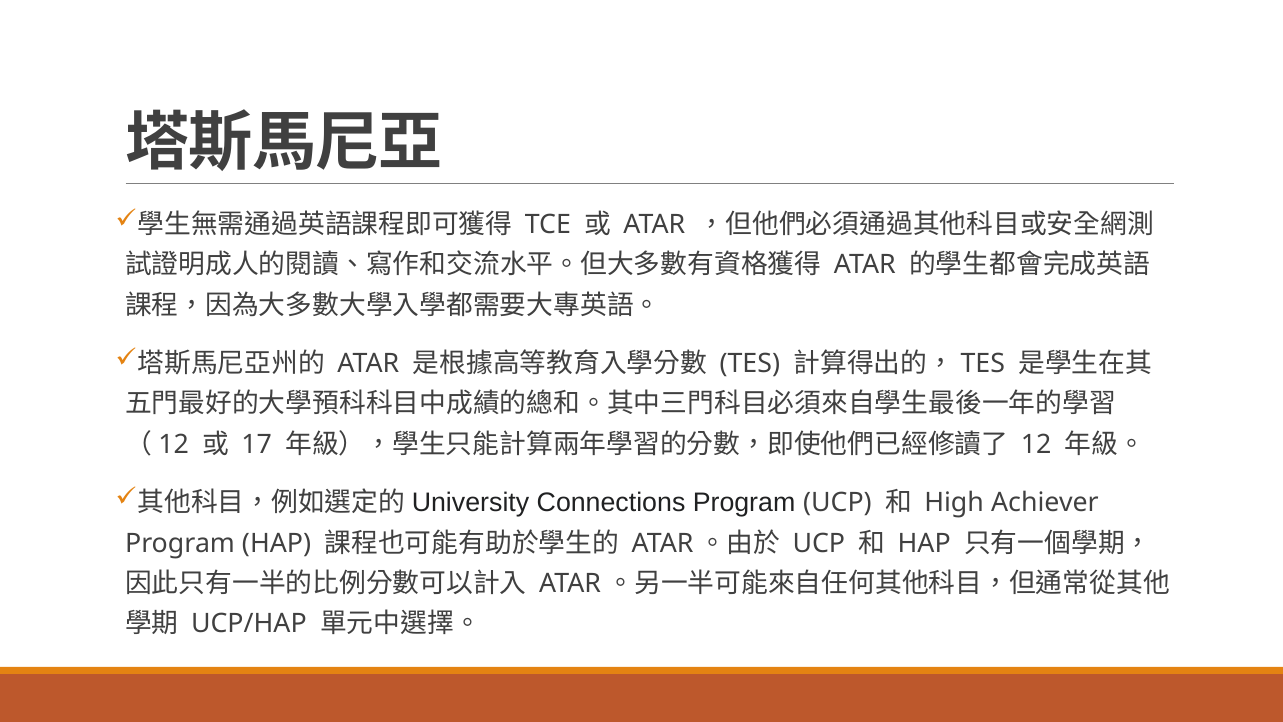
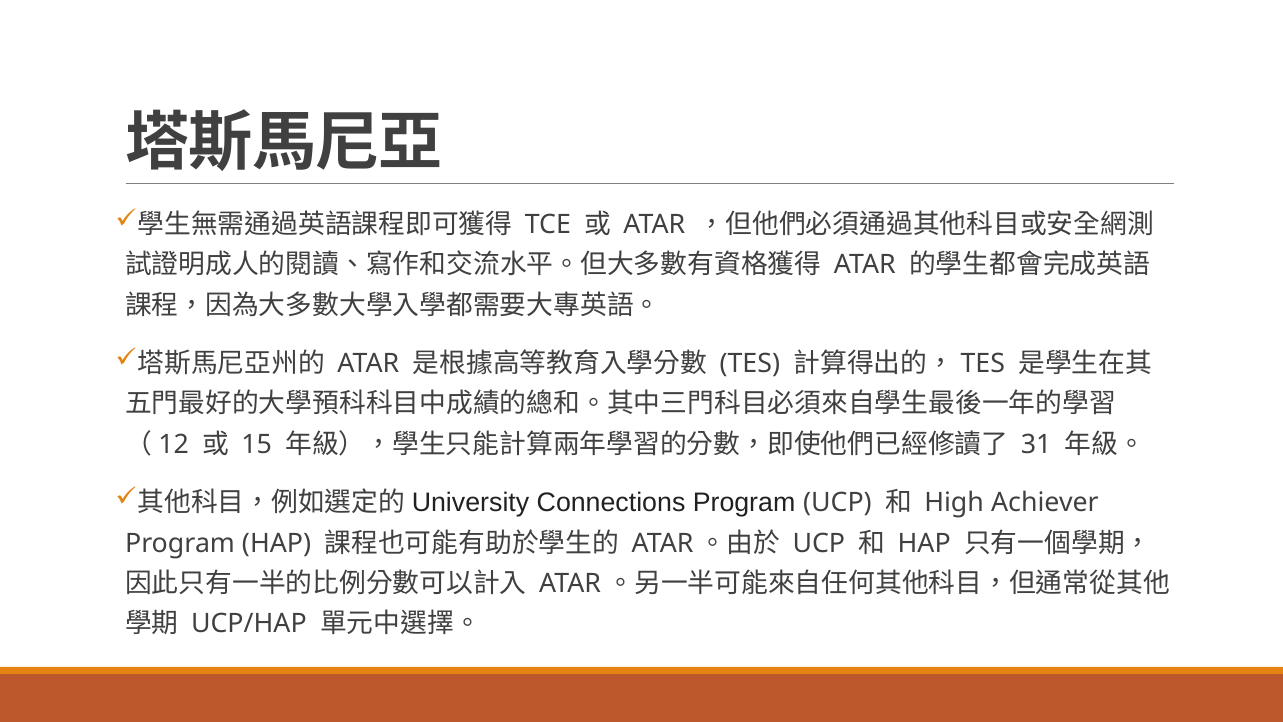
17: 17 -> 15
12 at (1036, 444): 12 -> 31
